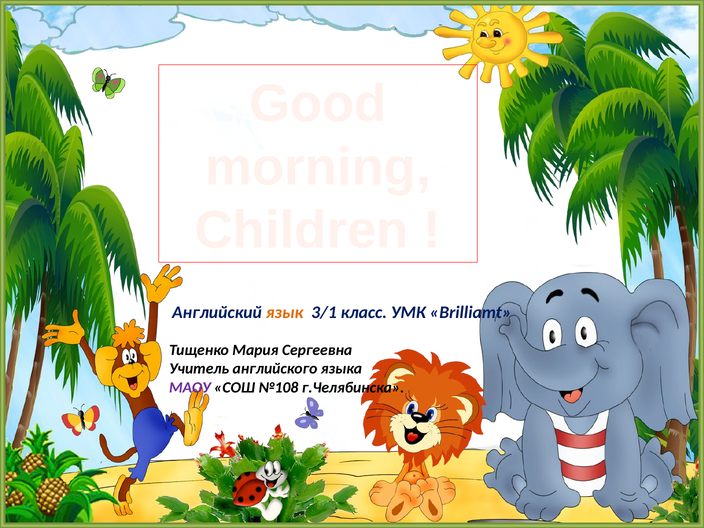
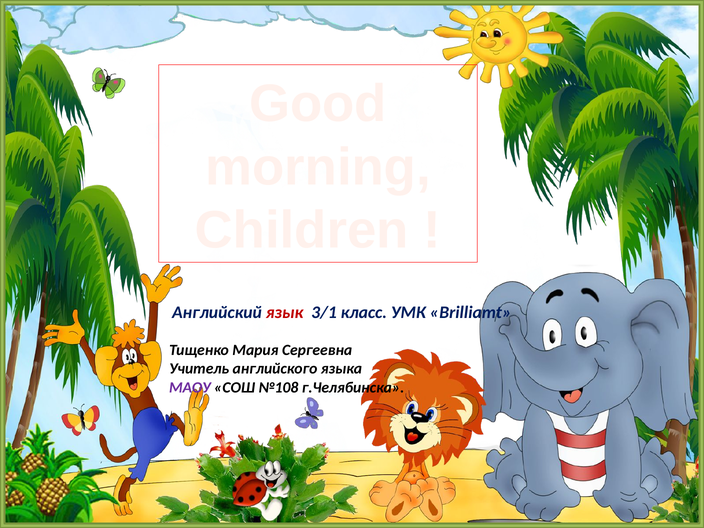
язык colour: orange -> red
